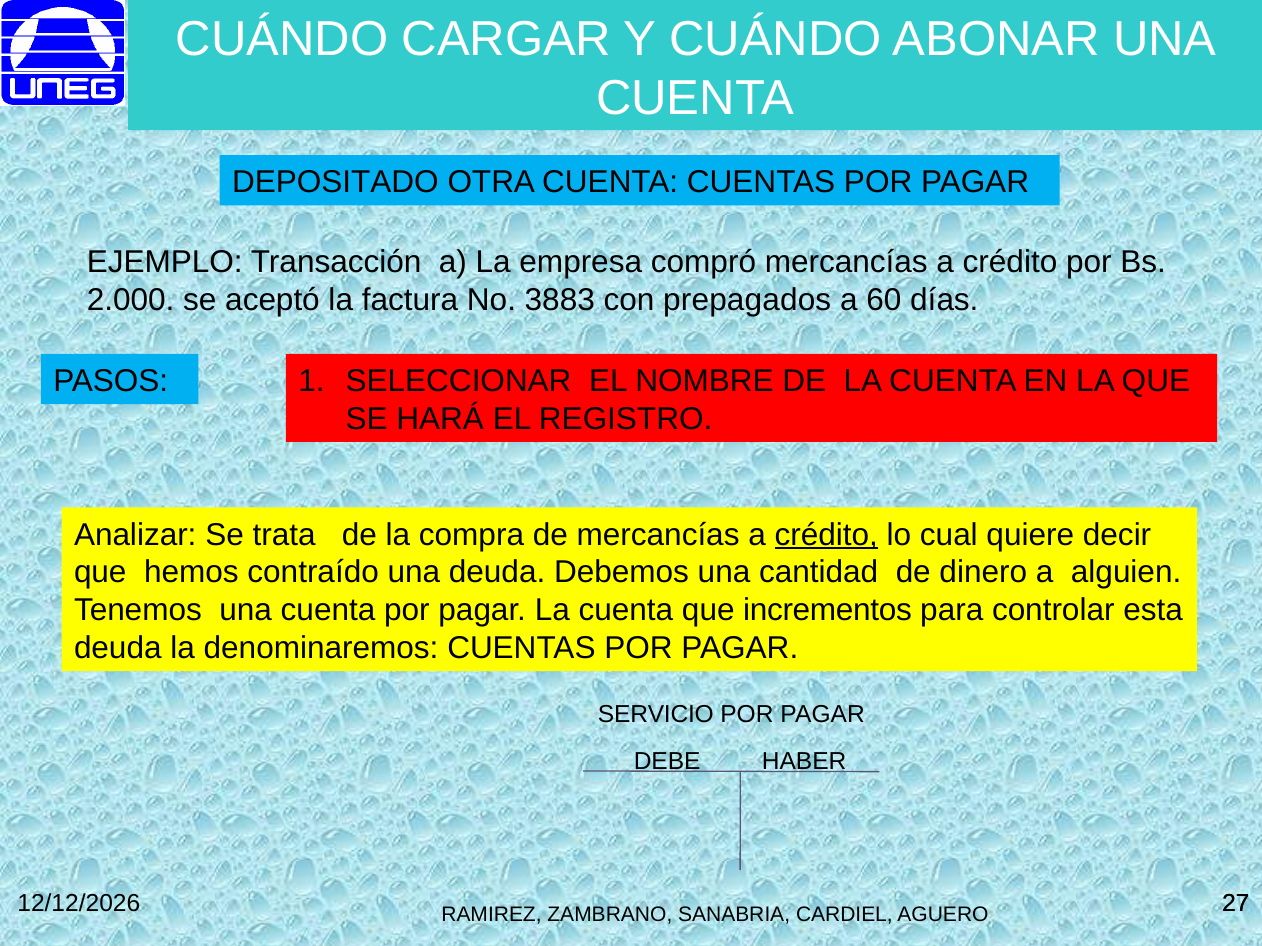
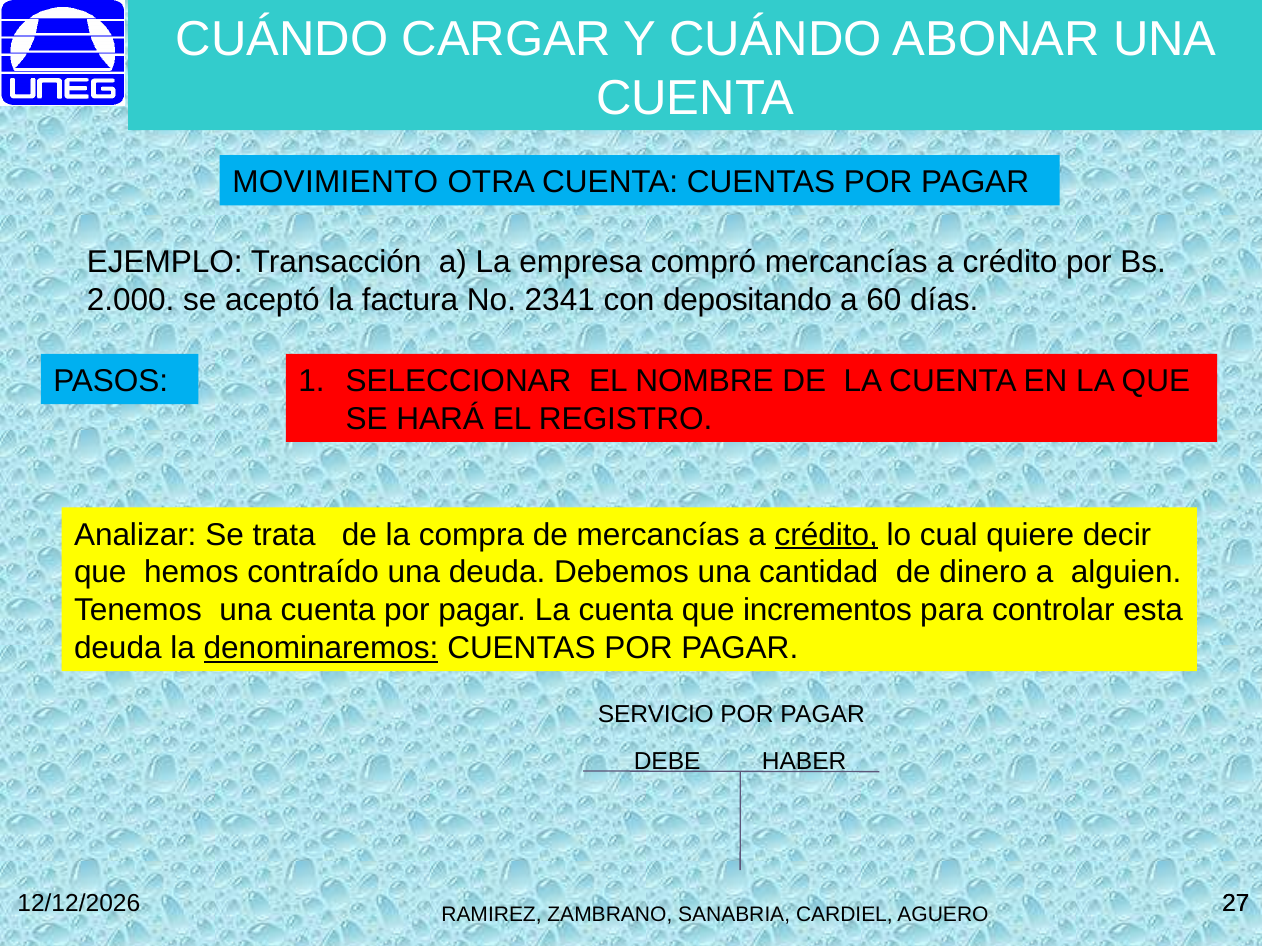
DEPOSITADO: DEPOSITADO -> MOVIMIENTO
3883: 3883 -> 2341
prepagados: prepagados -> depositando
denominaremos underline: none -> present
